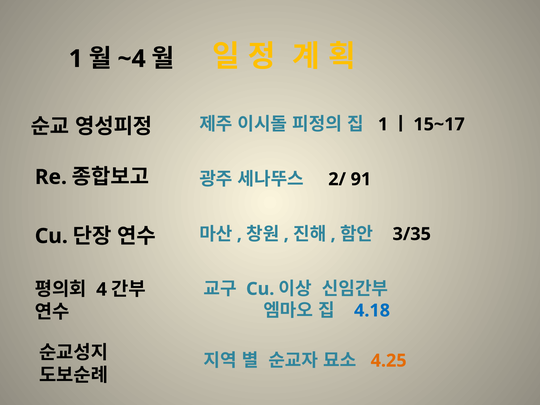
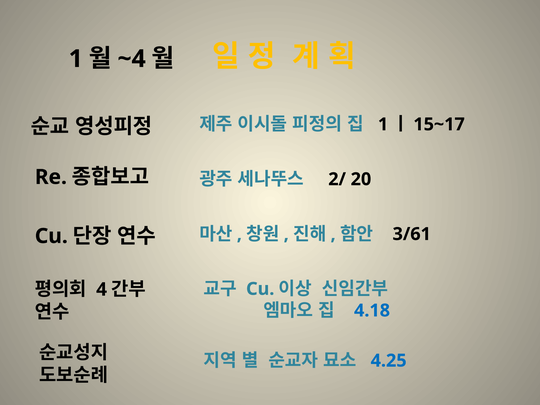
91: 91 -> 20
3/35: 3/35 -> 3/61
4.25 colour: orange -> blue
